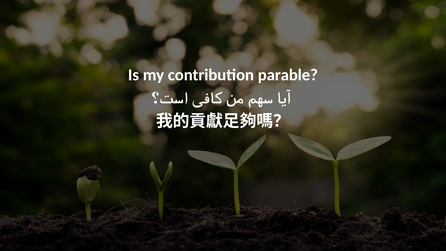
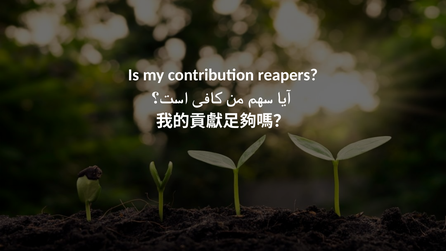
parable: parable -> reapers
